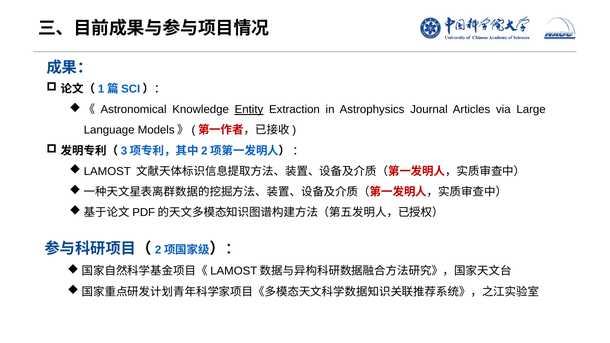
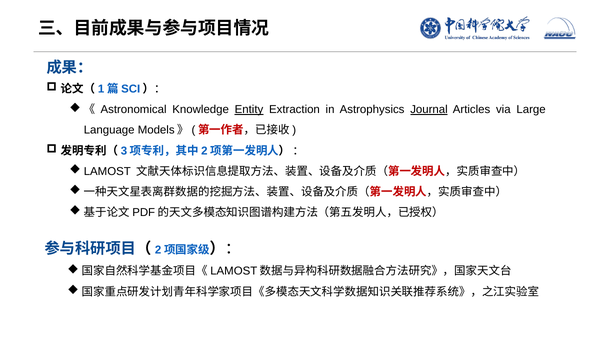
Journal underline: none -> present
